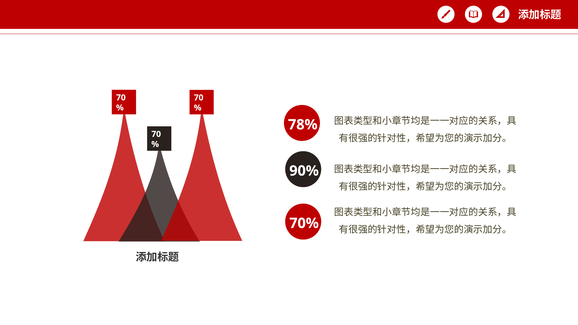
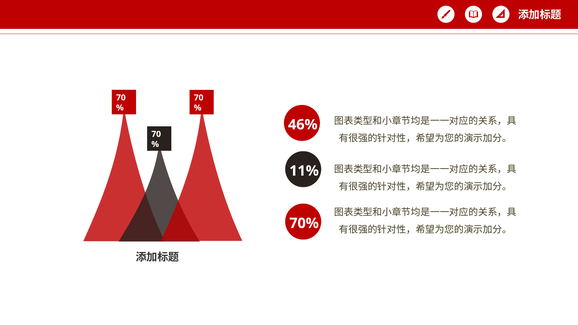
78%: 78% -> 46%
90%: 90% -> 11%
